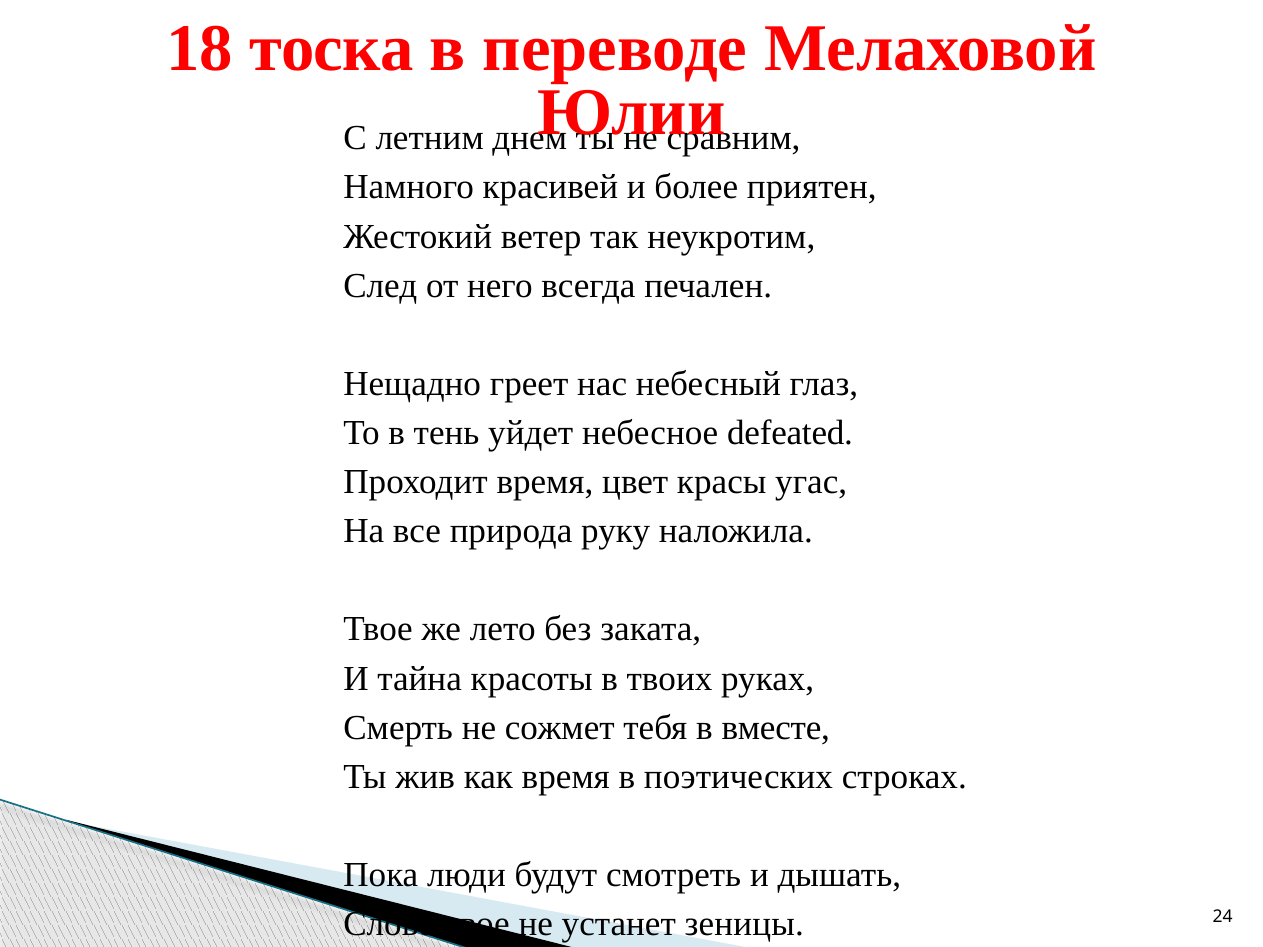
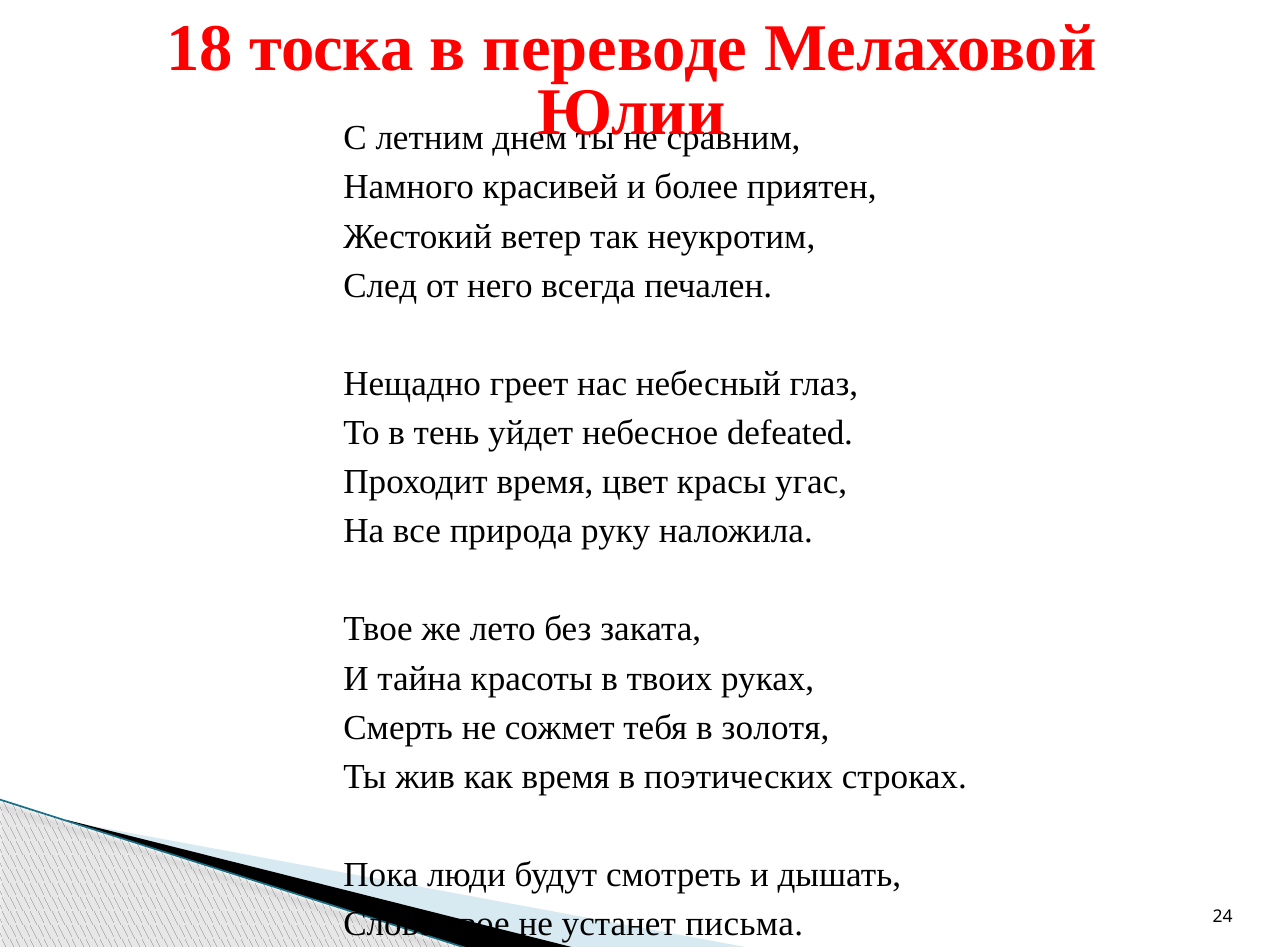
вместе: вместе -> золотя
зеницы: зеницы -> письма
